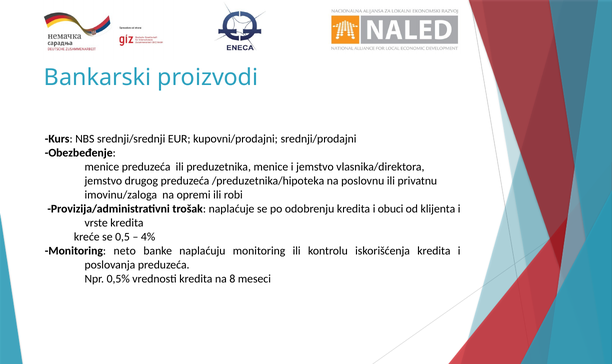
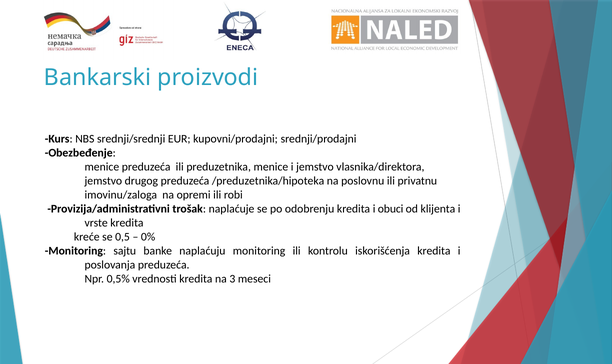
4%: 4% -> 0%
neto: neto -> sajtu
8: 8 -> 3
